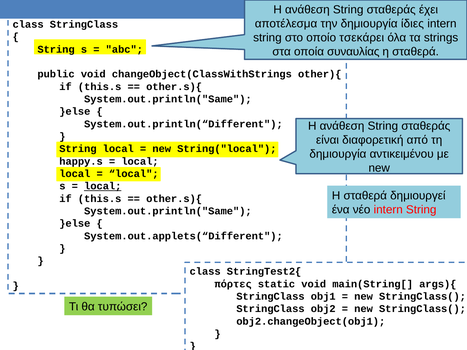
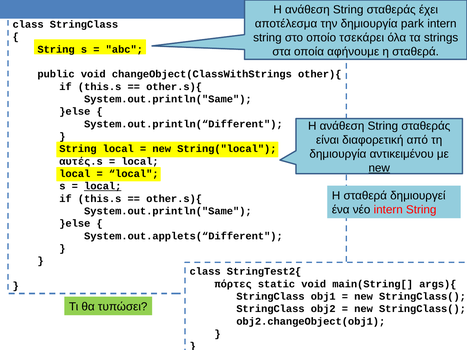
ίδιες: ίδιες -> park
συναυλίας: συναυλίας -> αφήνουμε
happy.s: happy.s -> αυτές.s
new at (379, 168) underline: none -> present
